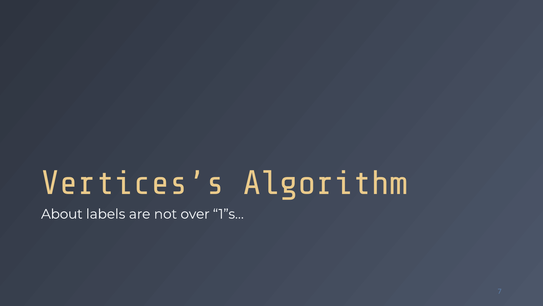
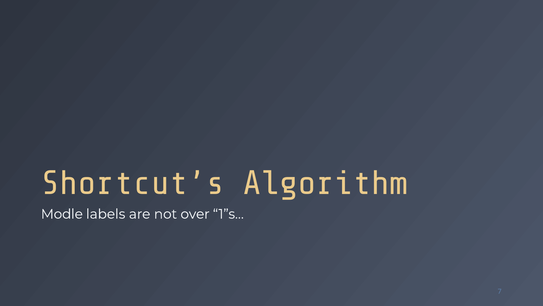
Vertices’s: Vertices’s -> Shortcut’s
About: About -> Modle
